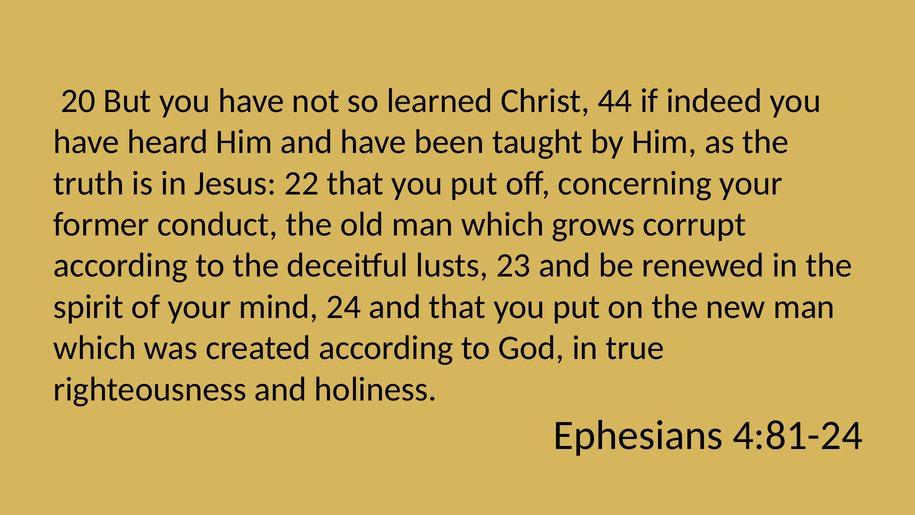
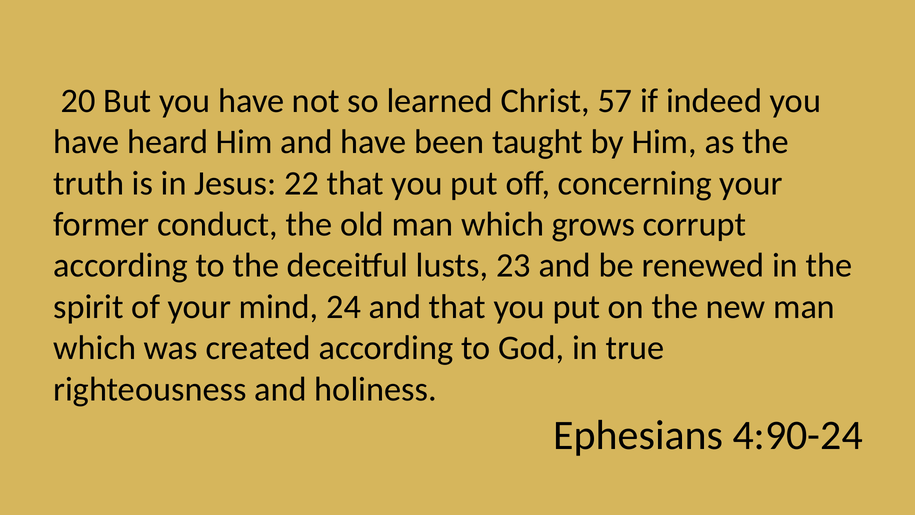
44: 44 -> 57
4:81-24: 4:81-24 -> 4:90-24
